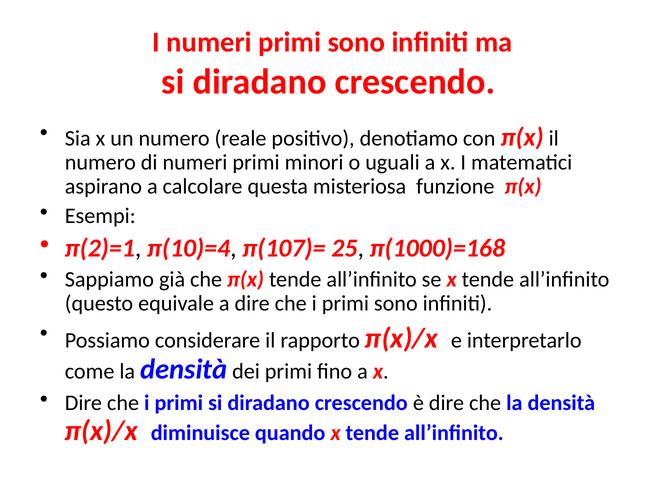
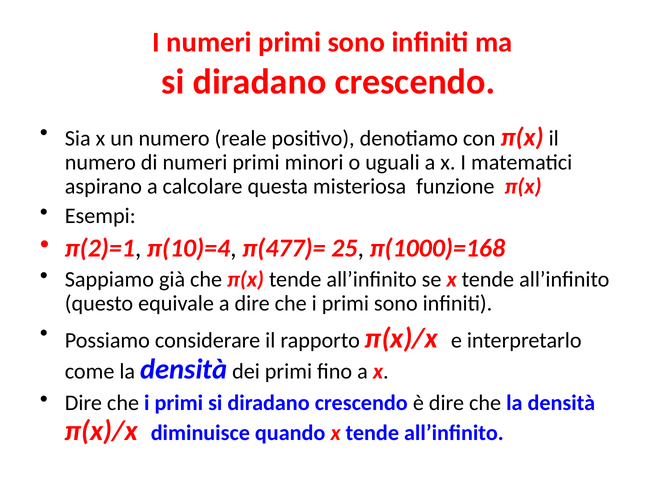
π(107)=: π(107)= -> π(477)=
